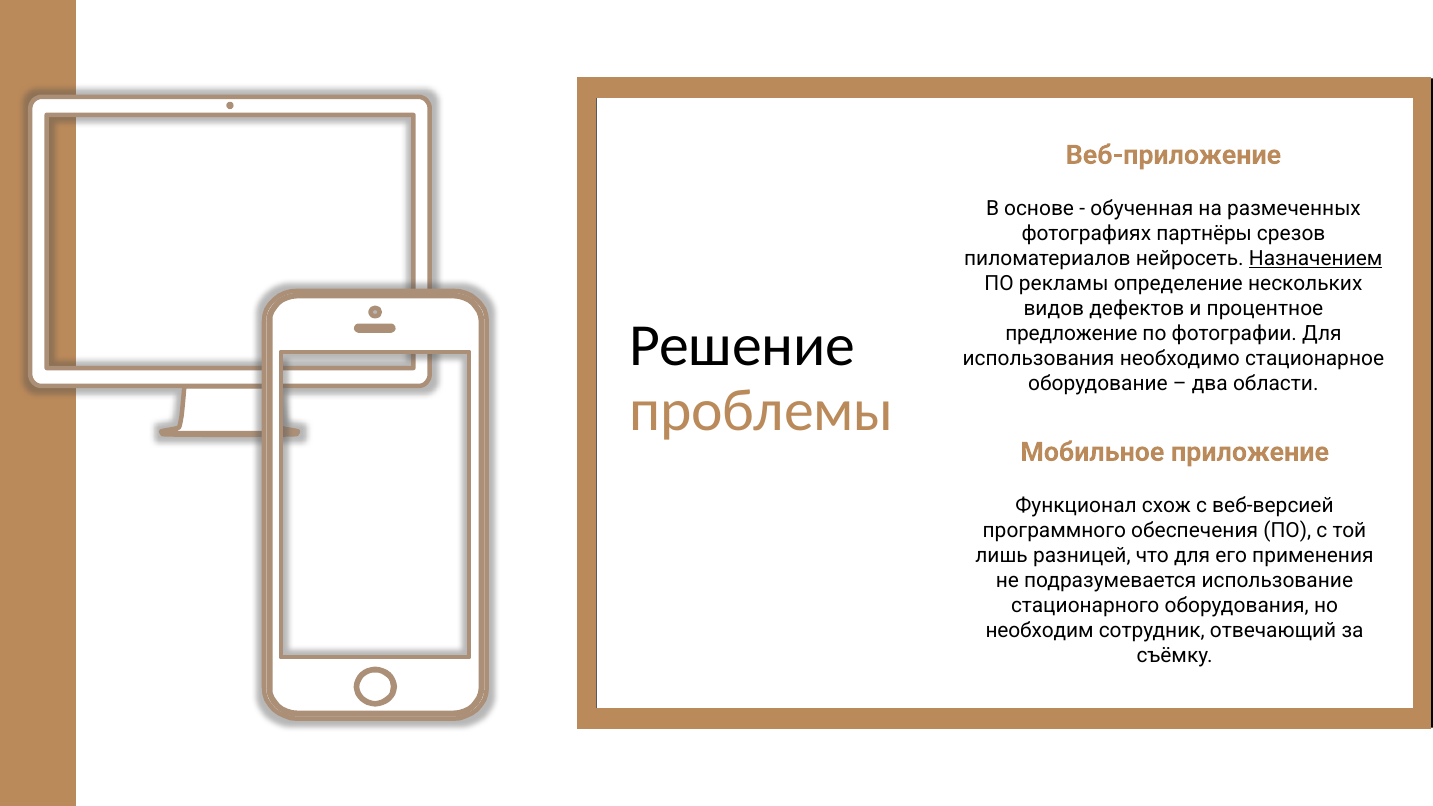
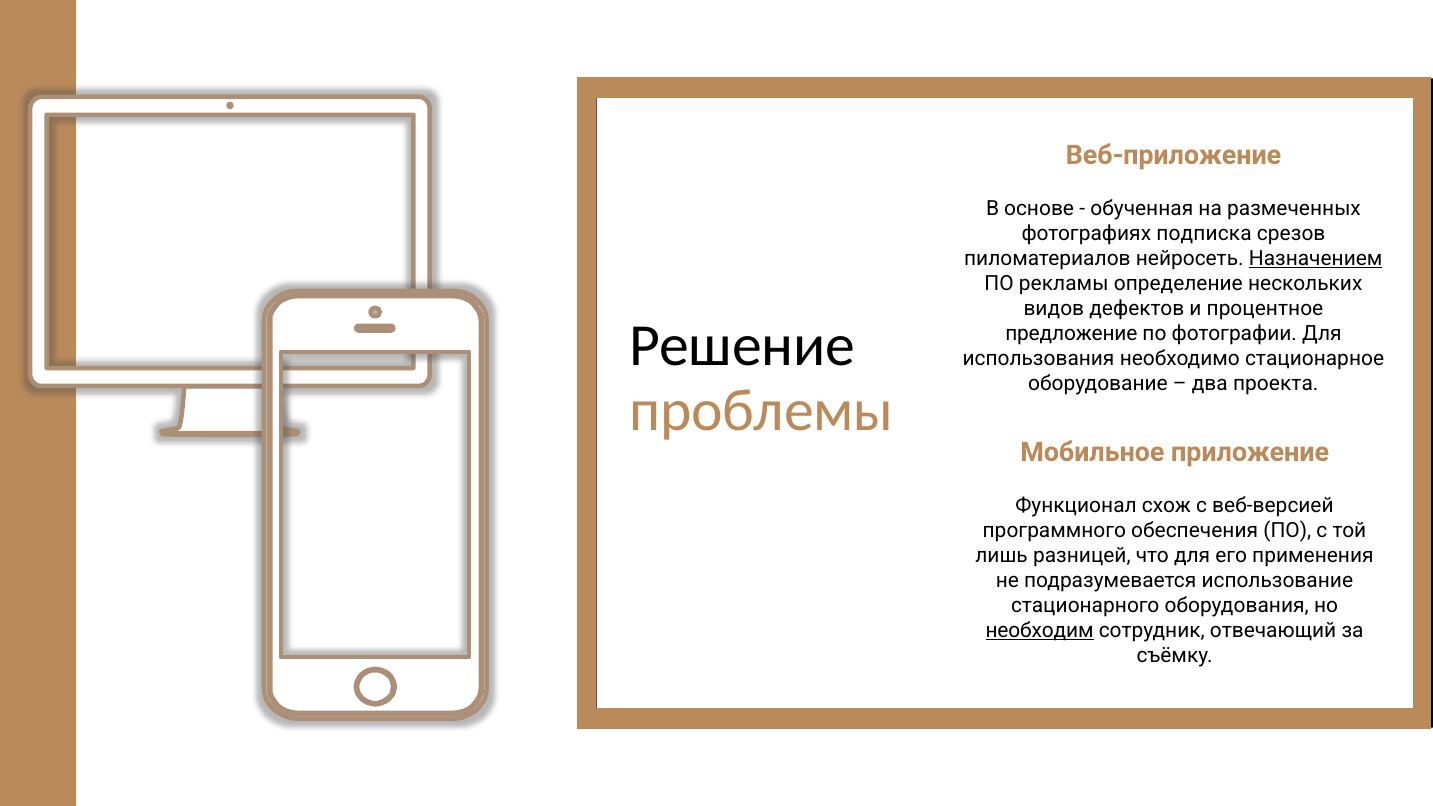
партнёры: партнёры -> подписка
области: области -> проекта
необходим underline: none -> present
